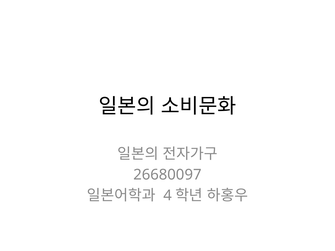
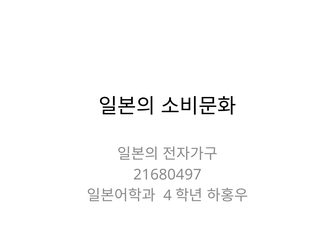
26680097: 26680097 -> 21680497
